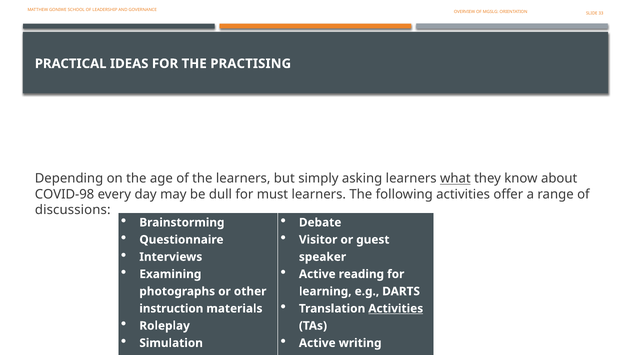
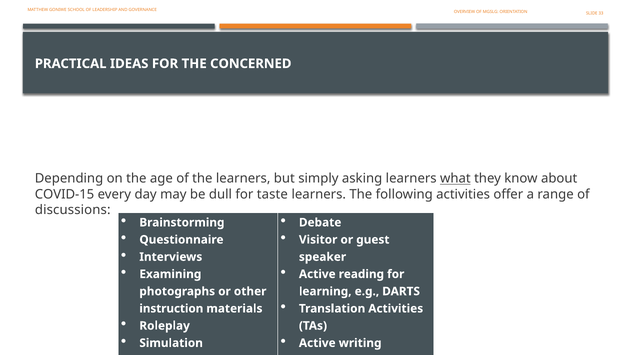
PRACTISING: PRACTISING -> CONCERNED
COVID-98: COVID-98 -> COVID-15
must: must -> taste
Activities at (396, 309) underline: present -> none
